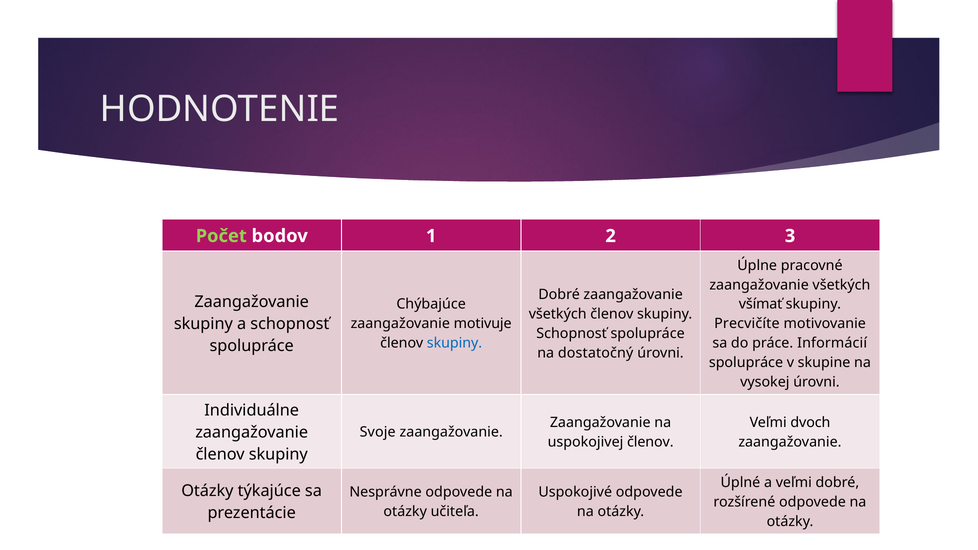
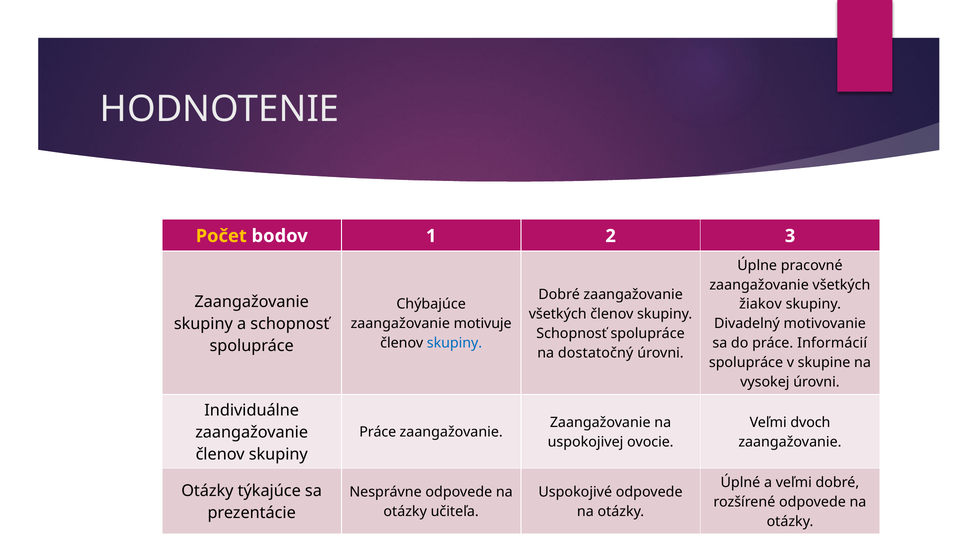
Počet colour: light green -> yellow
všímať: všímať -> žiakov
Precvičíte: Precvičíte -> Divadelný
Svoje at (378, 432): Svoje -> Práce
uspokojivej členov: členov -> ovocie
